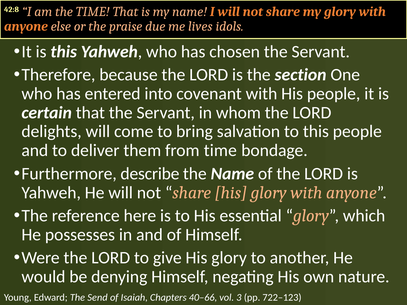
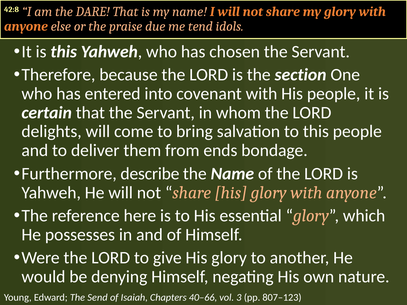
the TIME: TIME -> DARE
lives: lives -> tend
from time: time -> ends
722–123: 722–123 -> 807–123
